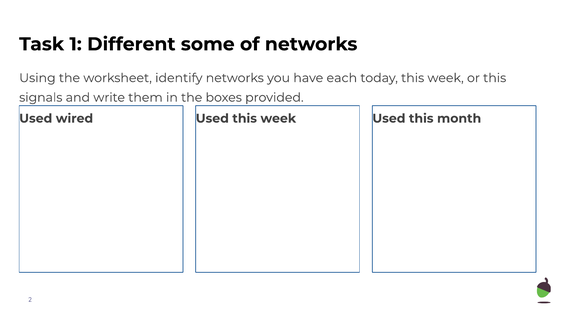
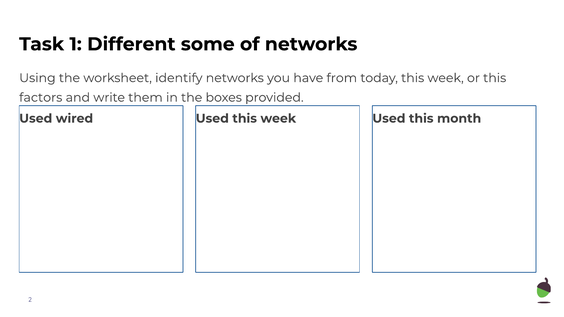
each: each -> from
signals: signals -> factors
